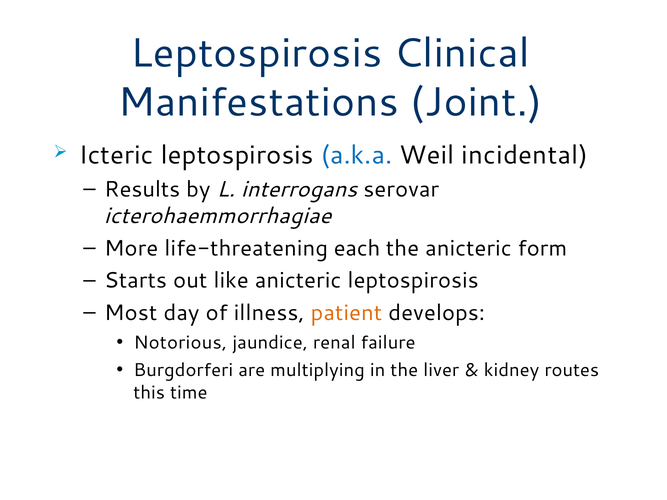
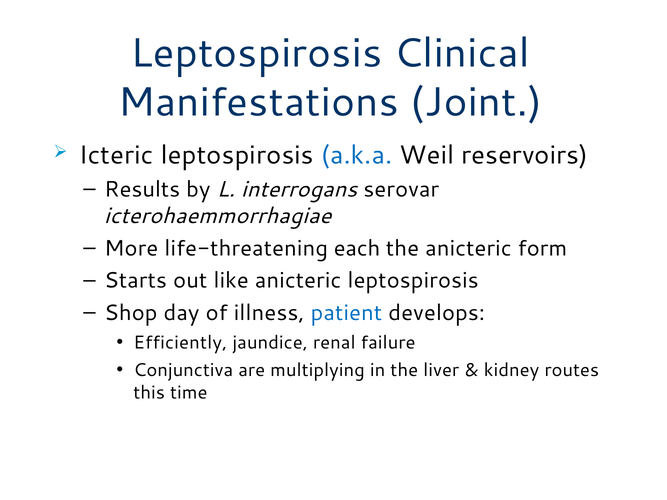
incidental: incidental -> reservoirs
Most: Most -> Shop
patient colour: orange -> blue
Notorious: Notorious -> Efficiently
Burgdorferi: Burgdorferi -> Conjunctiva
